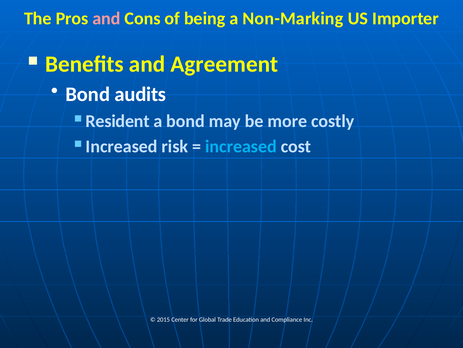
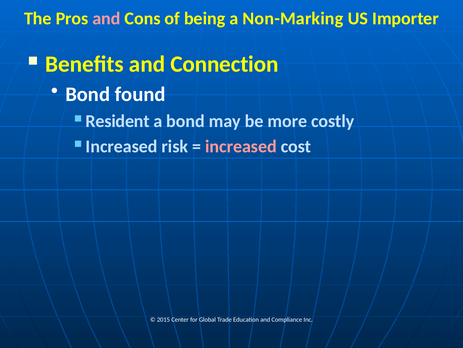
Agreement: Agreement -> Connection
audits: audits -> found
increased at (241, 146) colour: light blue -> pink
